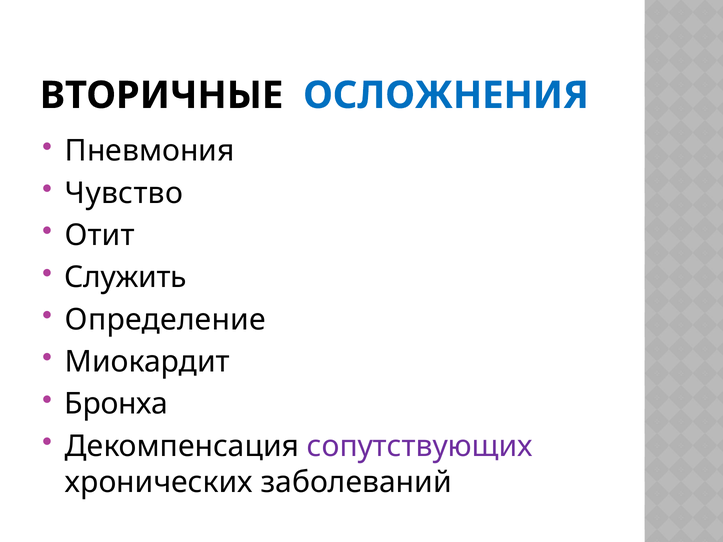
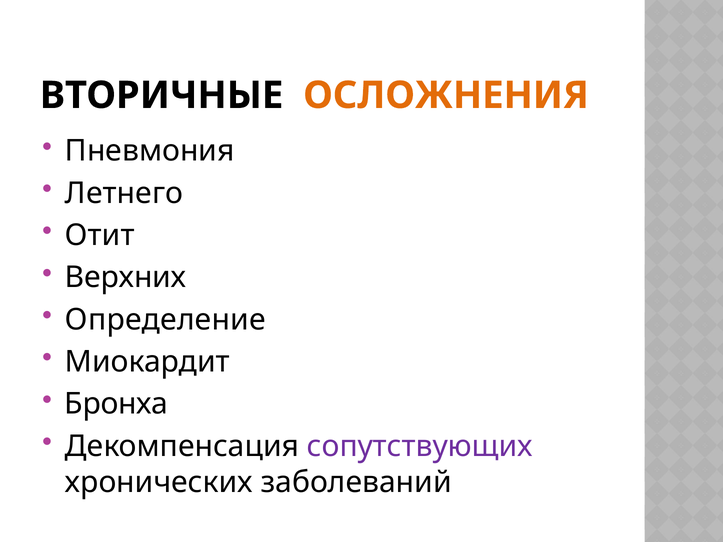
ОСЛОЖНЕНИЯ colour: blue -> orange
Чувство: Чувство -> Летнего
Служить: Служить -> Верхних
